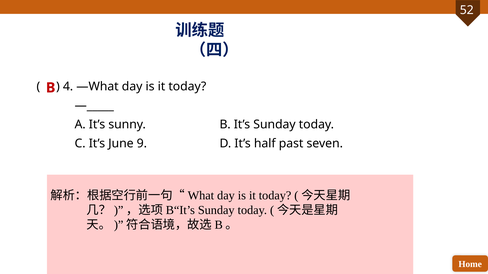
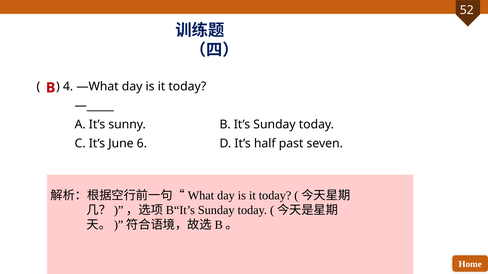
9: 9 -> 6
